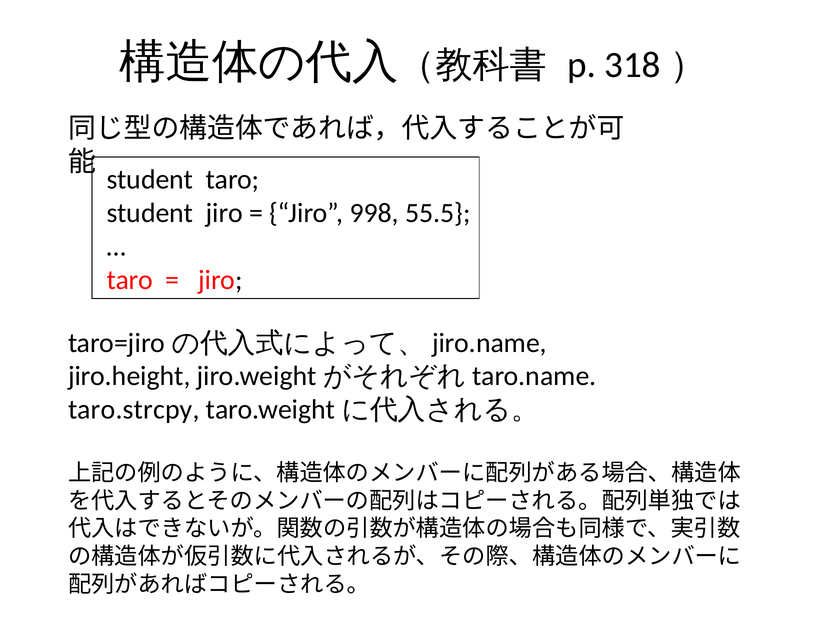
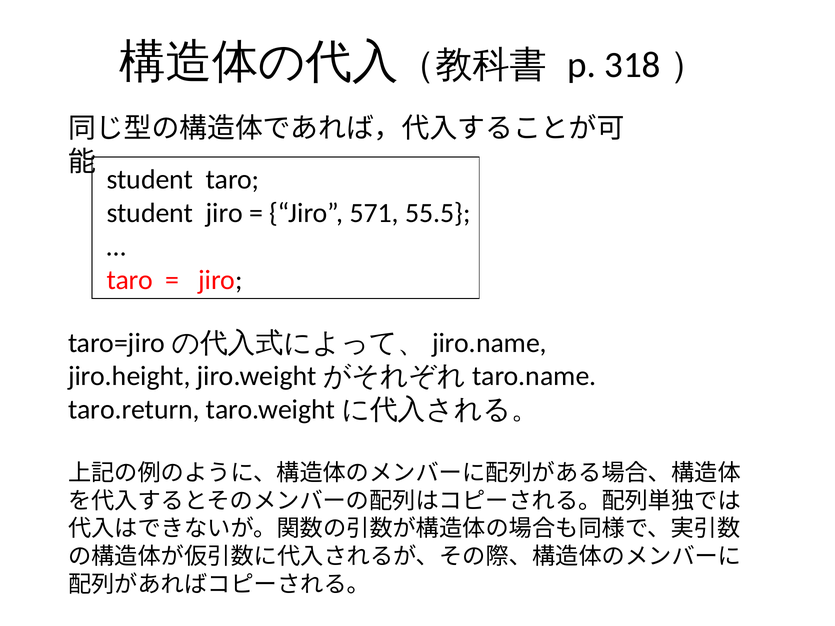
998: 998 -> 571
taro.strcpy: taro.strcpy -> taro.return
